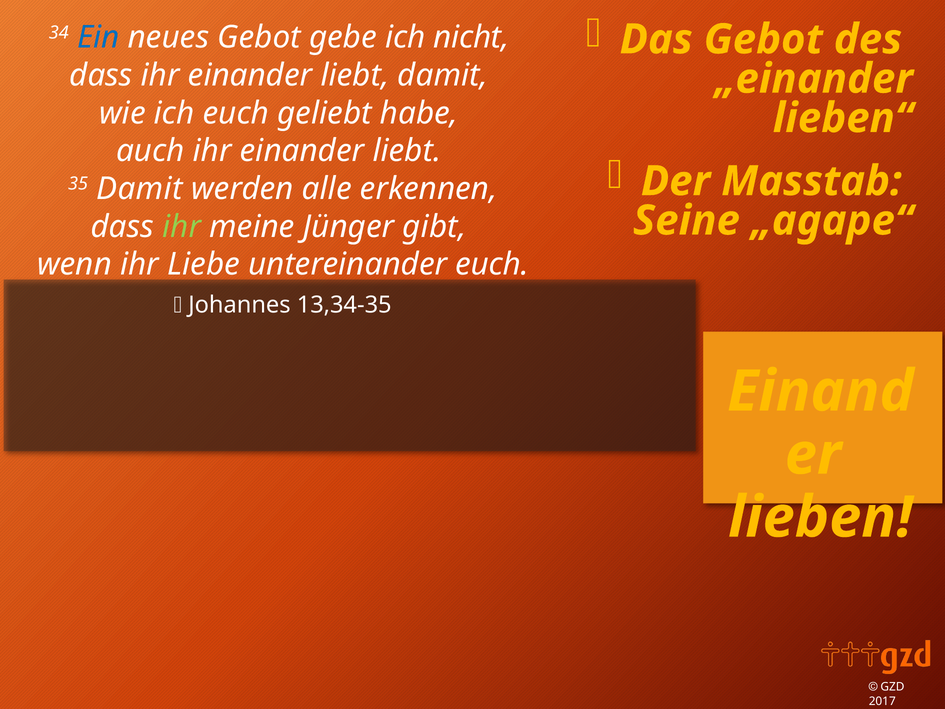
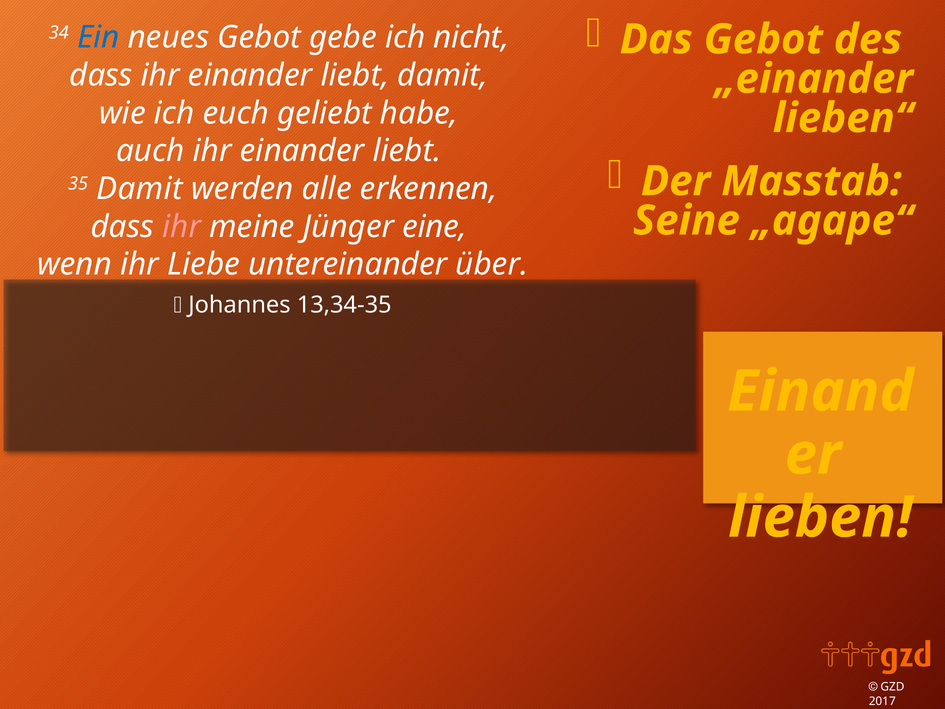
ihr at (182, 227) colour: light green -> pink
gibt: gibt -> eine
untereinander euch: euch -> über
